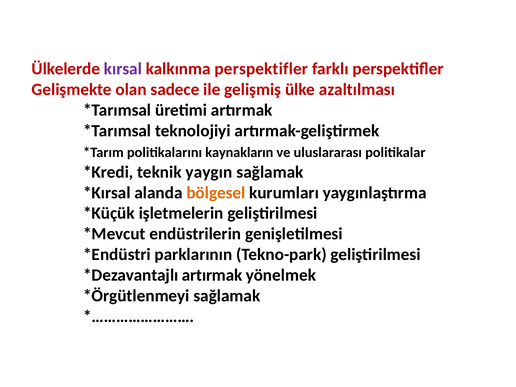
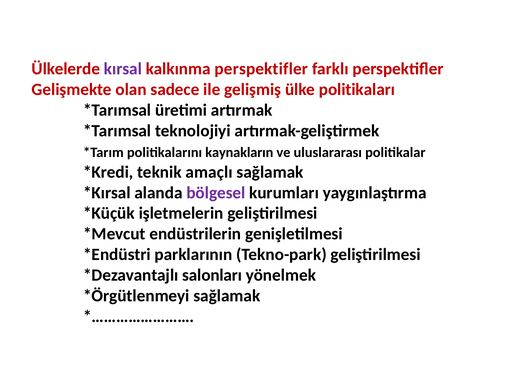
azaltılması: azaltılması -> politikaları
yaygın: yaygın -> amaçlı
bölgesel colour: orange -> purple
artırmak at (212, 275): artırmak -> salonları
